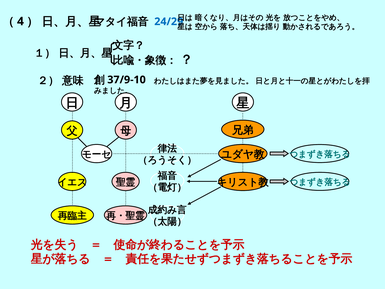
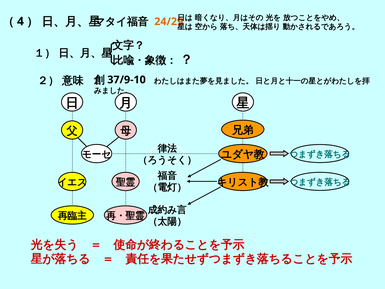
24/29 colour: blue -> orange
